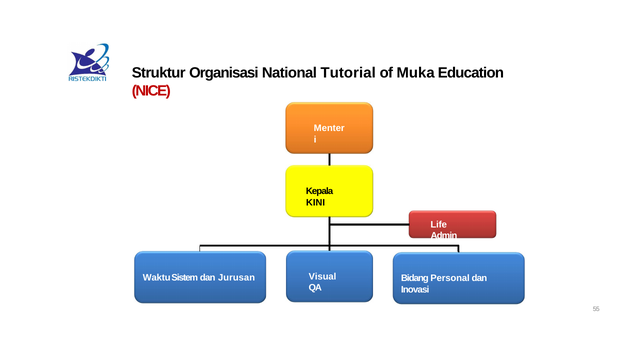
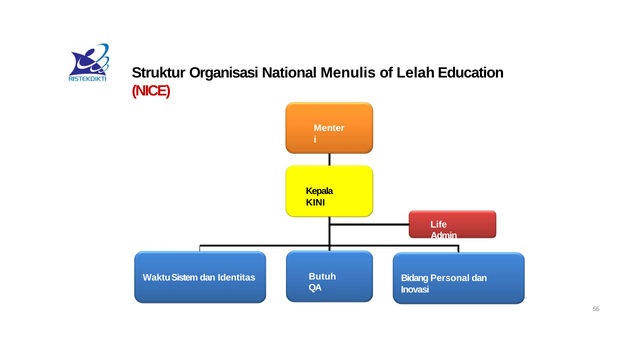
Tutorial: Tutorial -> Menulis
Muka: Muka -> Lelah
Visual: Visual -> Butuh
Jurusan: Jurusan -> Identitas
